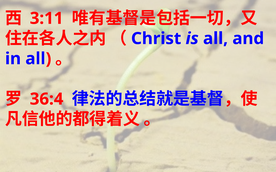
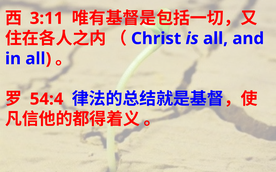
36:4: 36:4 -> 54:4
